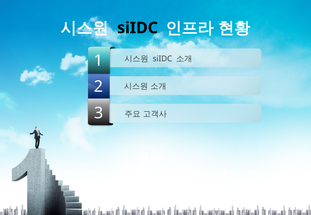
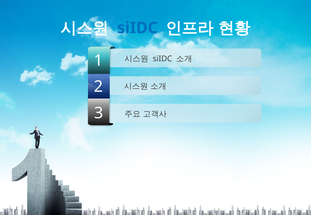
siIDC at (138, 28) colour: black -> blue
